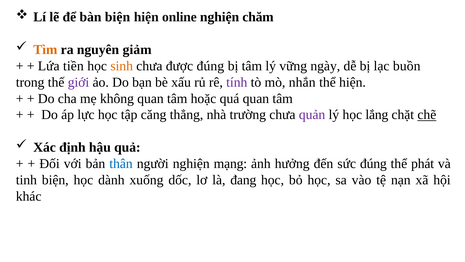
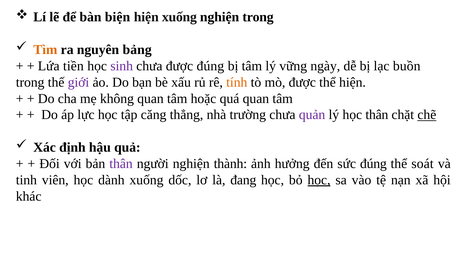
hiện online: online -> xuống
nghiện chăm: chăm -> trong
giảm: giảm -> bảng
sinh colour: orange -> purple
tính colour: purple -> orange
mò nhắn: nhắn -> được
học lắng: lắng -> thân
thân at (121, 163) colour: blue -> purple
mạng: mạng -> thành
phát: phát -> soát
tinh biện: biện -> viên
học at (319, 180) underline: none -> present
